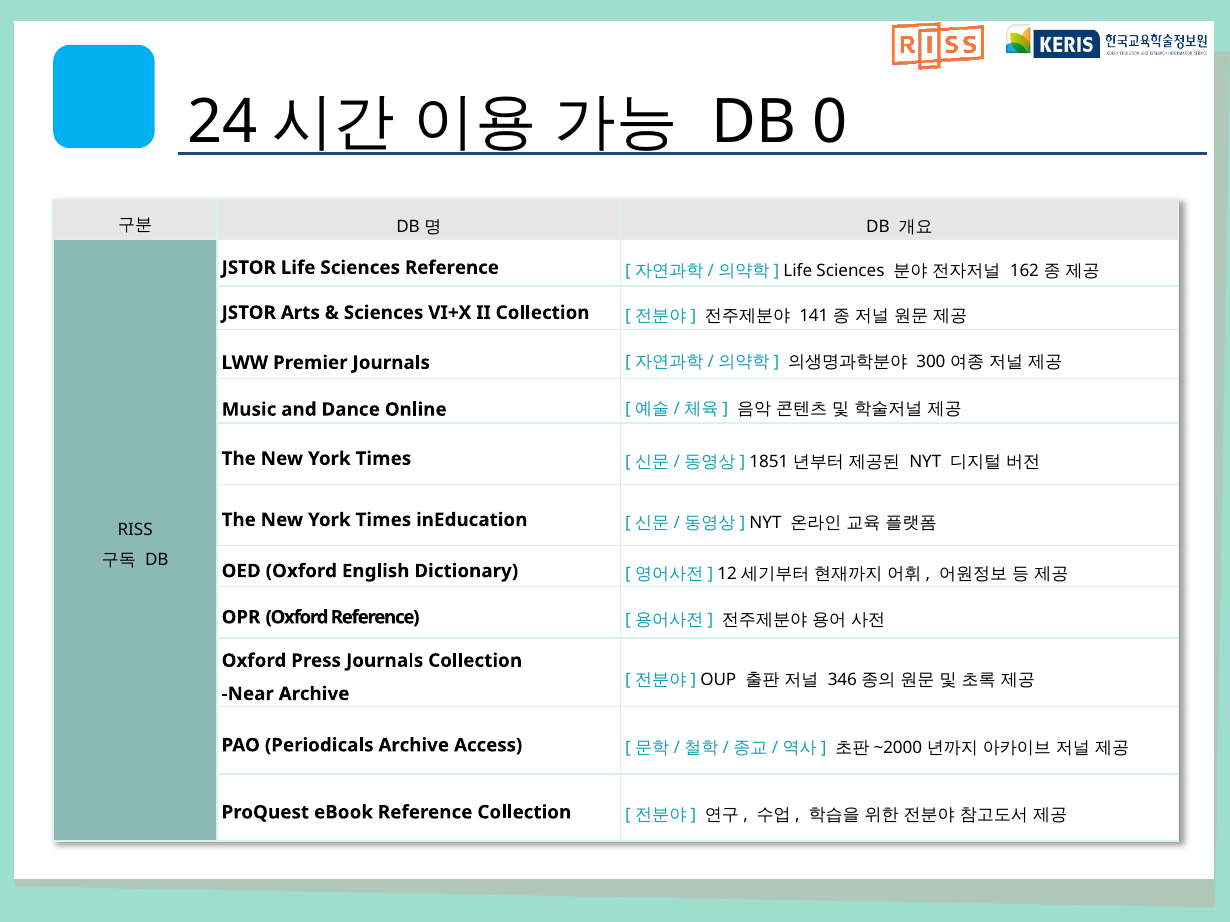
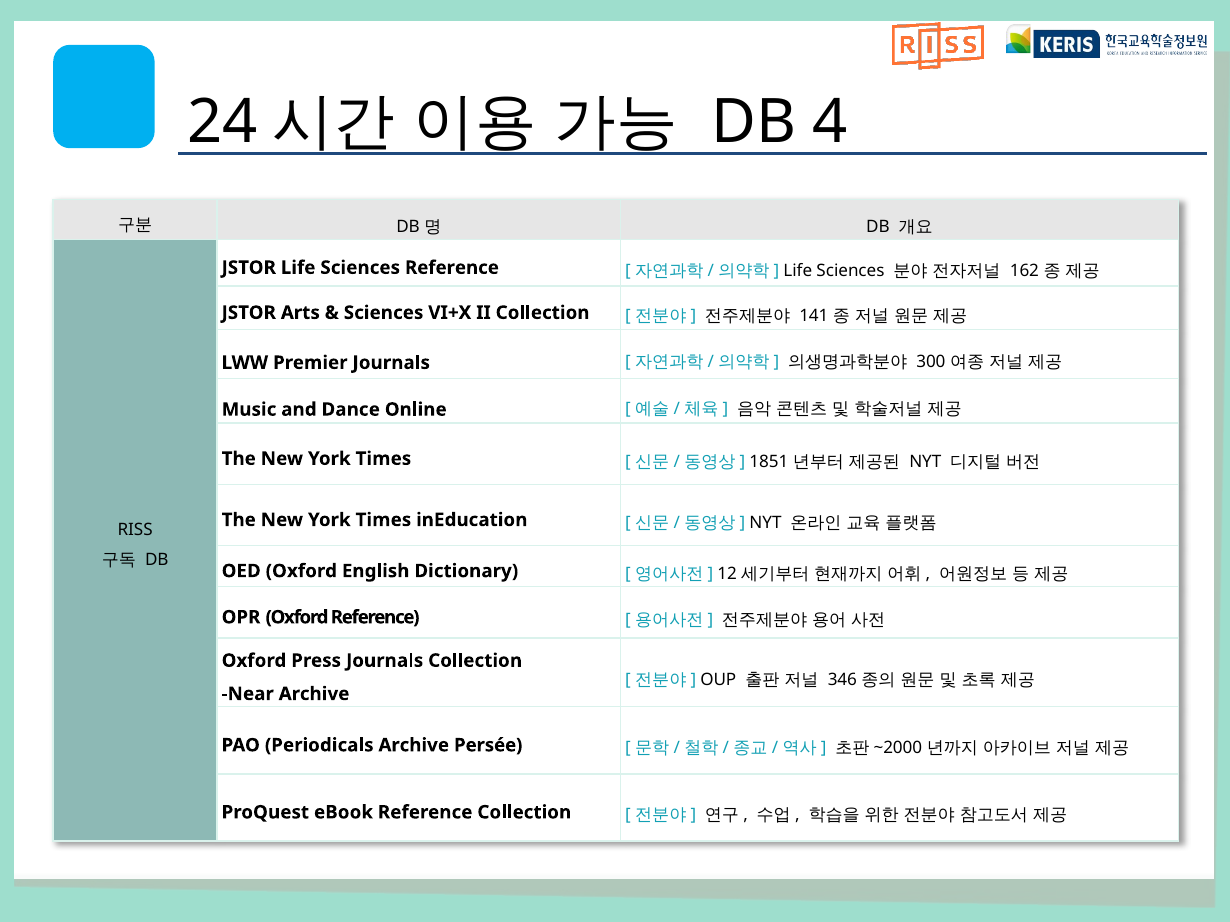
0: 0 -> 4
Access: Access -> Persée
